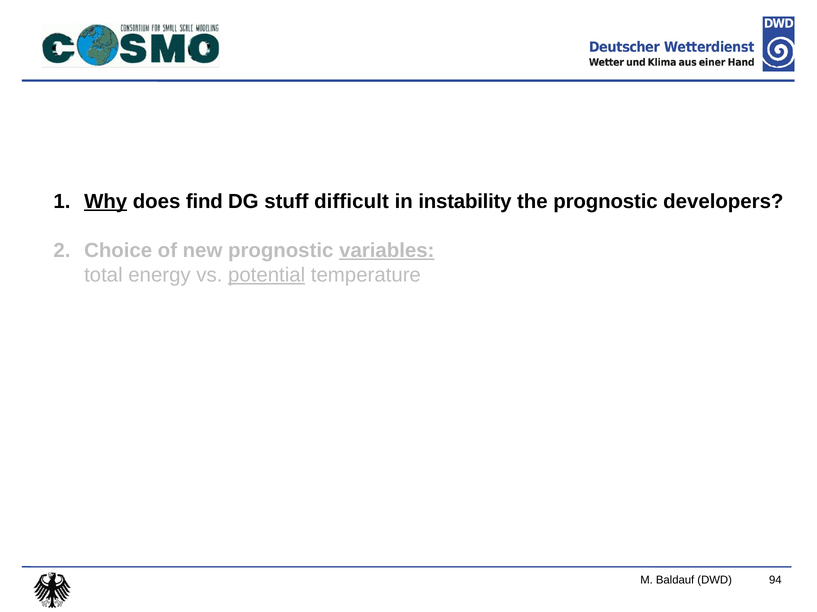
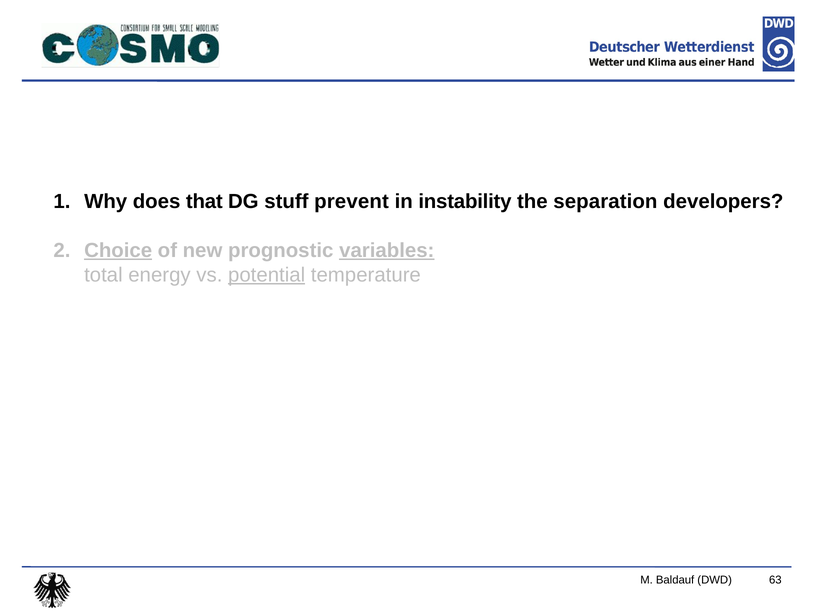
Why underline: present -> none
find: find -> that
difficult: difficult -> prevent
the prognostic: prognostic -> separation
Choice underline: none -> present
94: 94 -> 63
